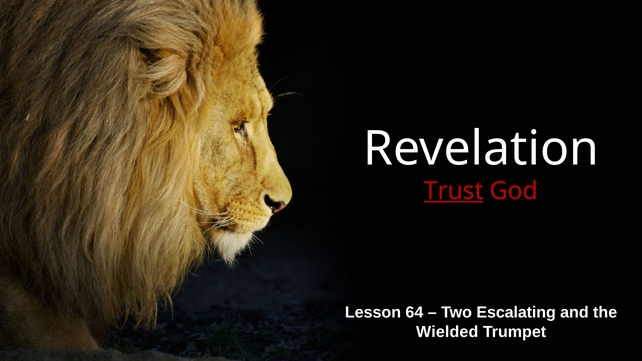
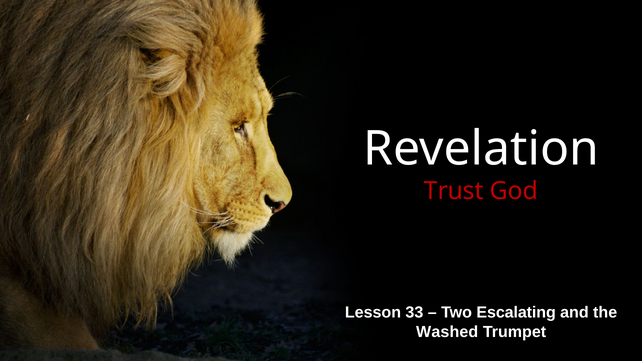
Trust underline: present -> none
64: 64 -> 33
Wielded: Wielded -> Washed
